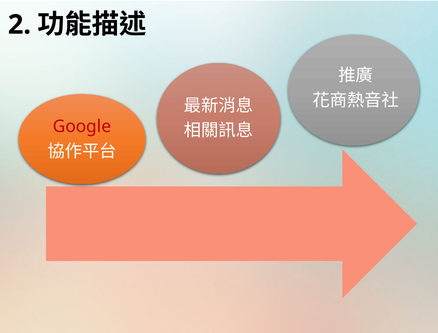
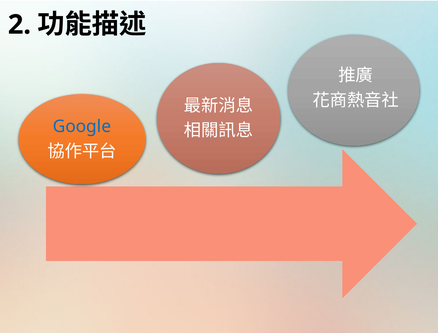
Google colour: red -> blue
